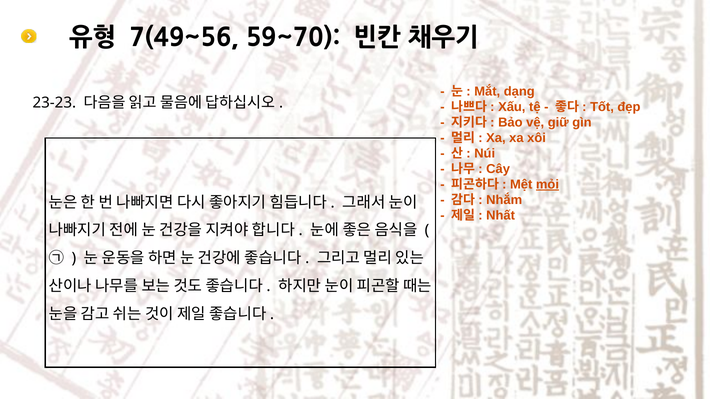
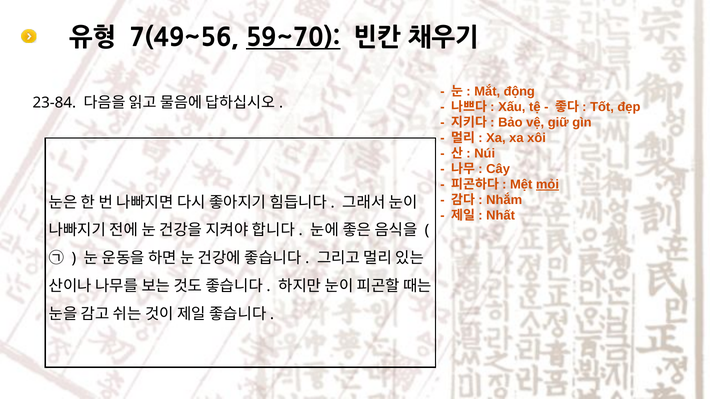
59~70 underline: none -> present
dạng: dạng -> động
23-23: 23-23 -> 23-84
